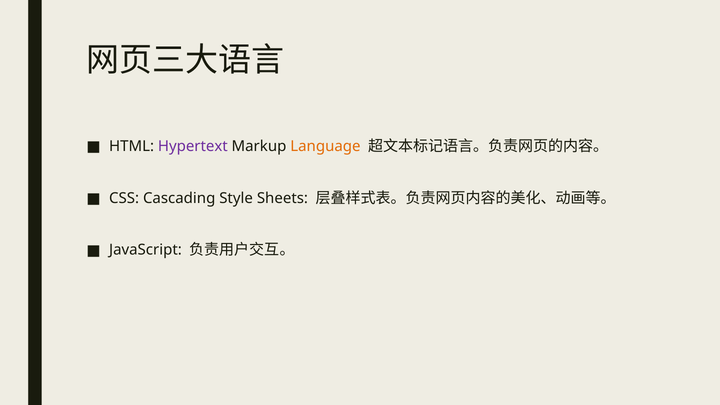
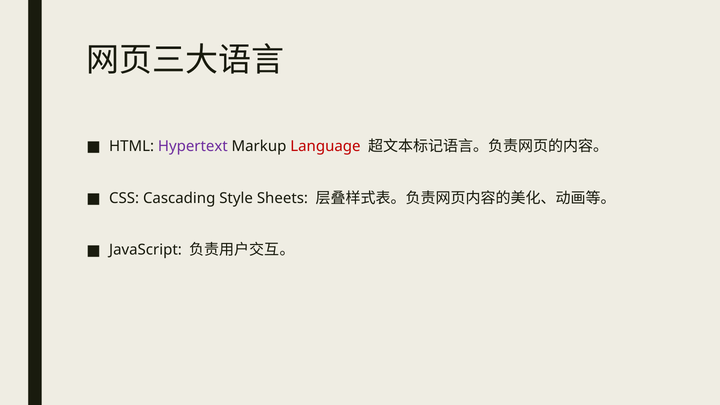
Language colour: orange -> red
